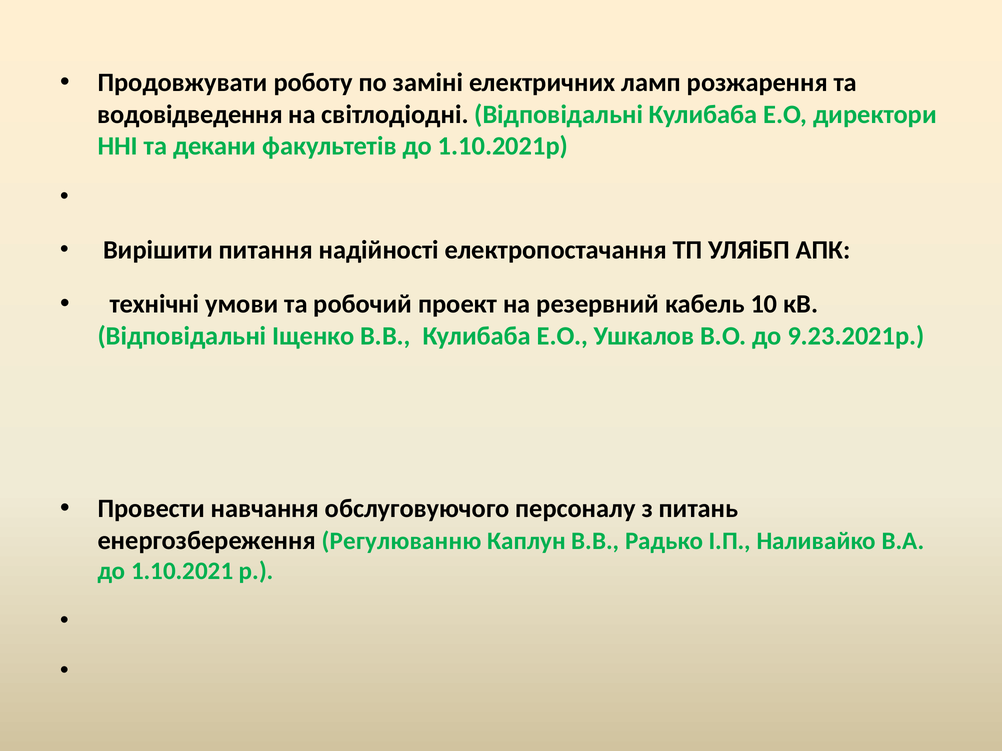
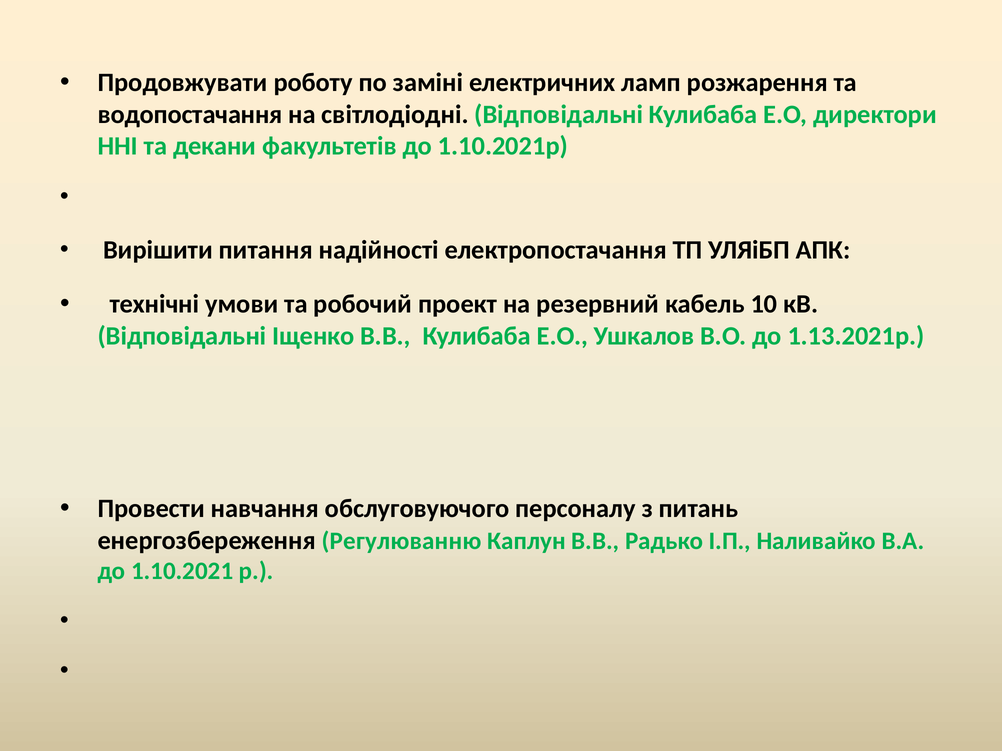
водовідведення: водовідведення -> водопостачання
9.23.2021р: 9.23.2021р -> 1.13.2021р
